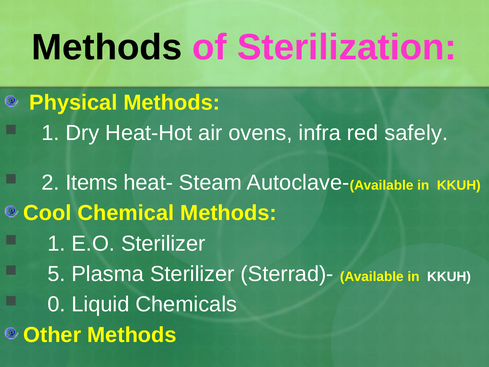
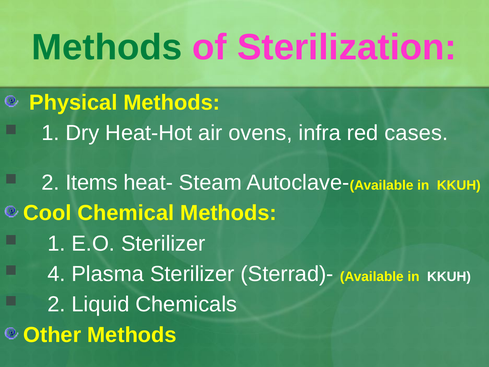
Methods at (107, 47) colour: black -> green
safely: safely -> cases
5: 5 -> 4
0 at (56, 304): 0 -> 2
